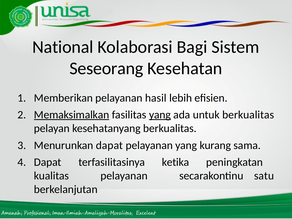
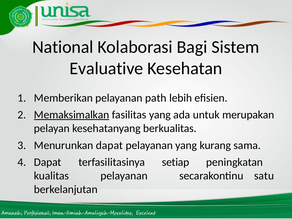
Seseorang: Seseorang -> Evaluative
hasil: hasil -> path
yang at (160, 115) underline: present -> none
untuk berkualitas: berkualitas -> merupakan
ketika: ketika -> setiap
